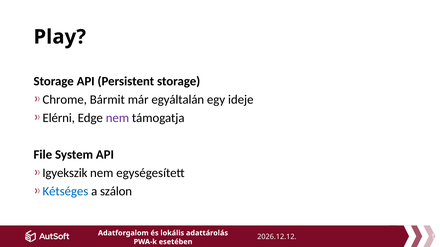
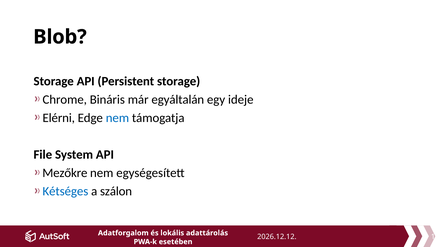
Play: Play -> Blob
Bármit: Bármit -> Bináris
nem at (117, 118) colour: purple -> blue
Igyekszik: Igyekszik -> Mezőkre
